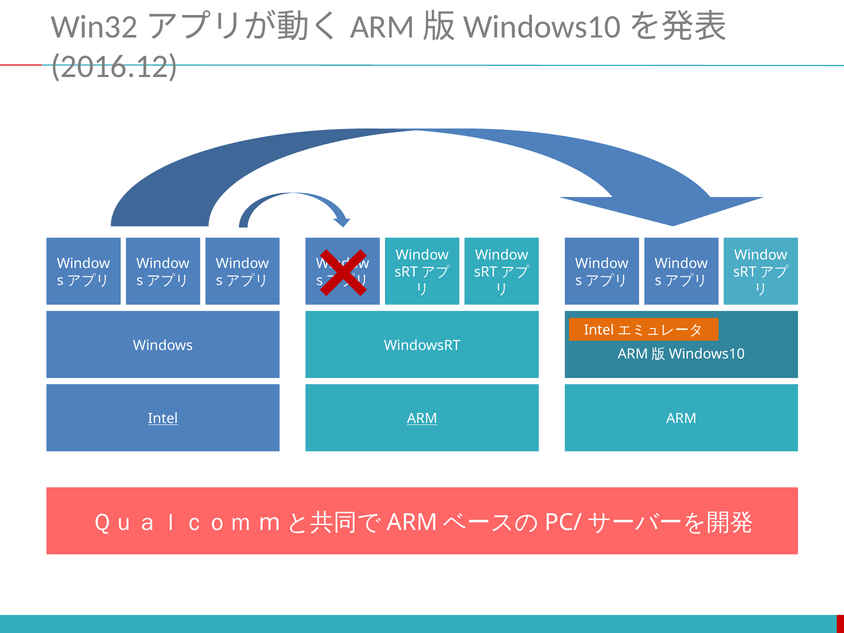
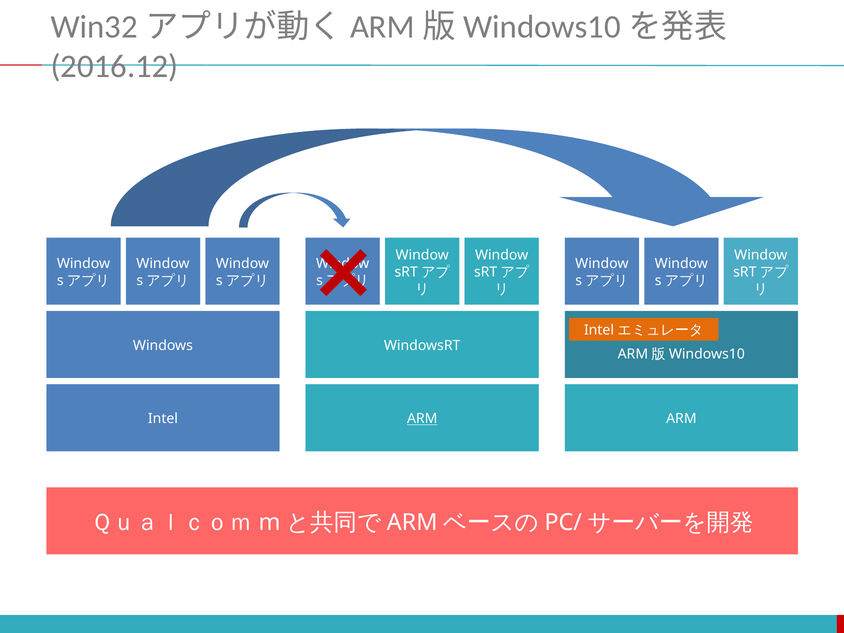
Intel underline: present -> none
